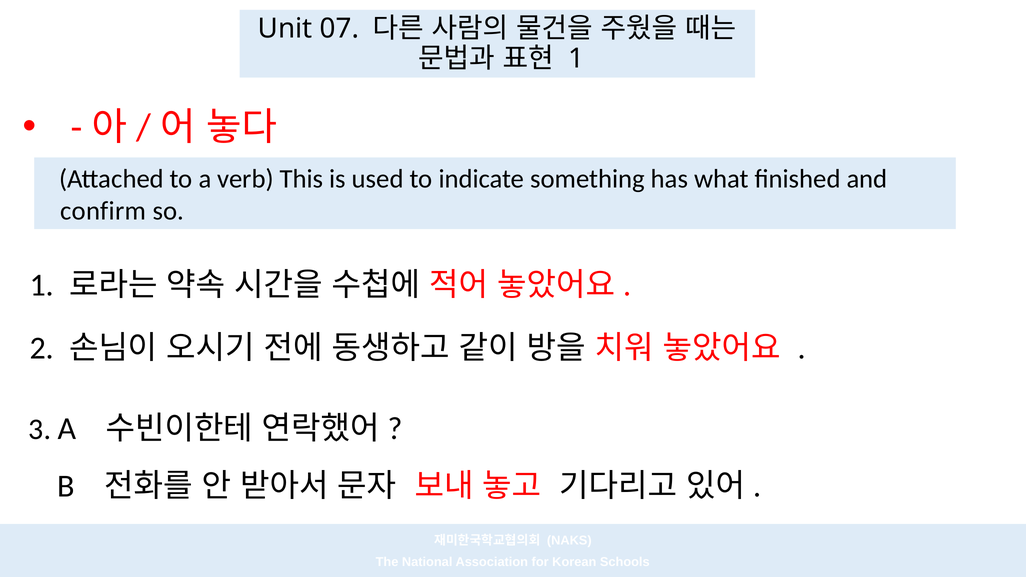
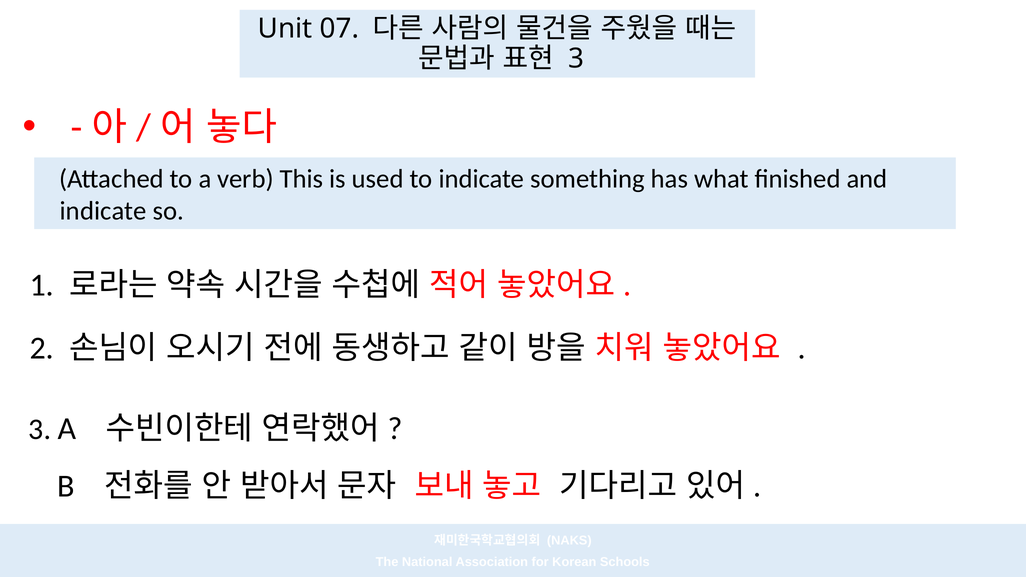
1 at (576, 59): 1 -> 3
confirm at (103, 211): confirm -> indicate
